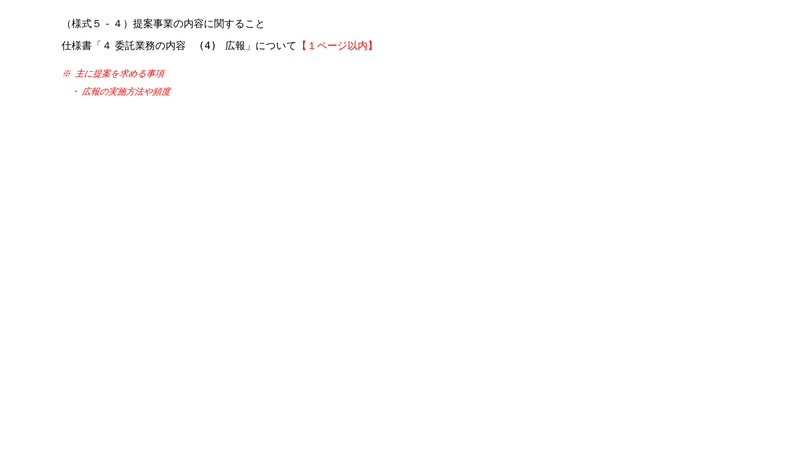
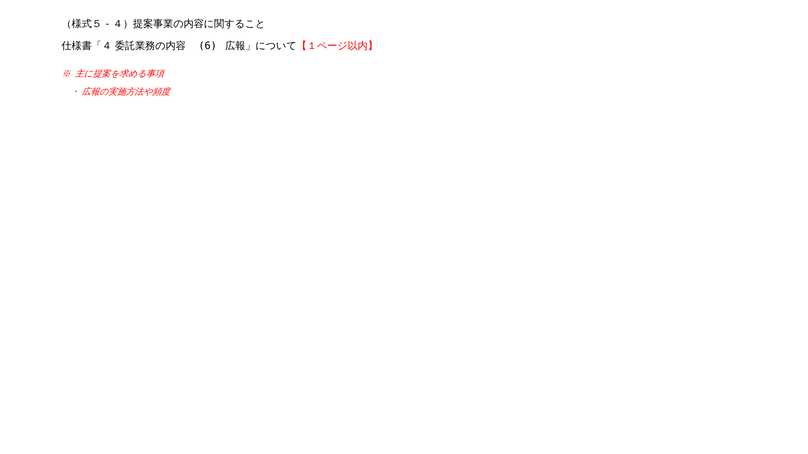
4: 4 -> 6
